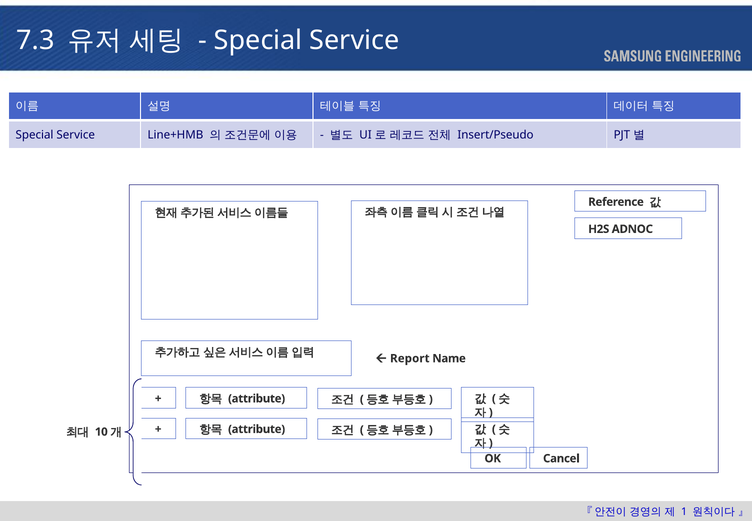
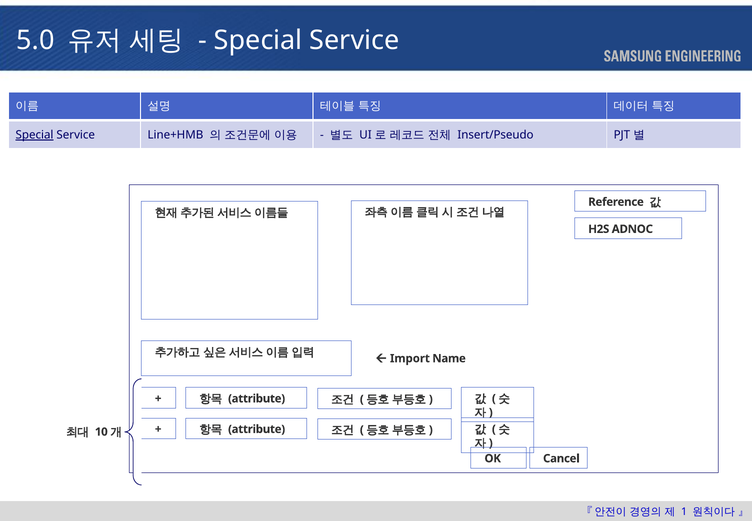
7.3: 7.3 -> 5.0
Special at (35, 135) underline: none -> present
Report: Report -> Import
